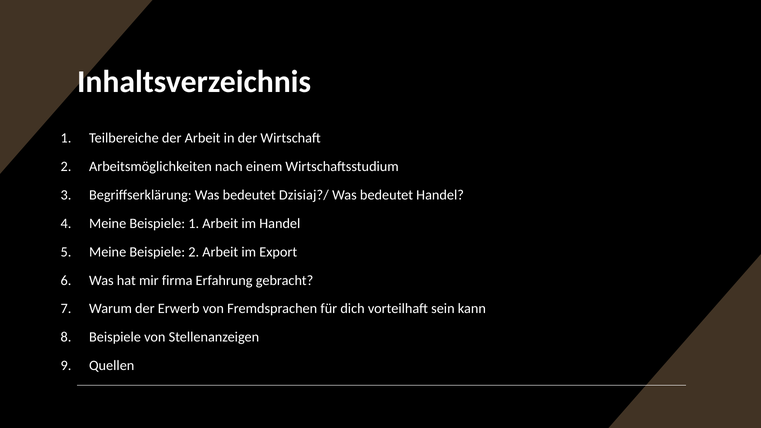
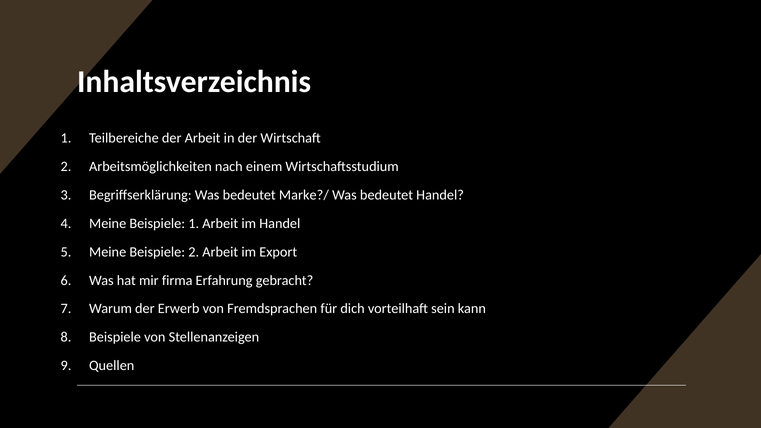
Dzisiaj?/: Dzisiaj?/ -> Marke?/
